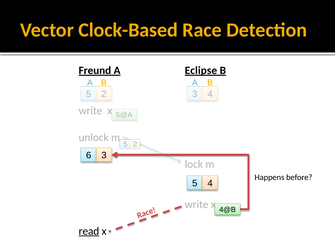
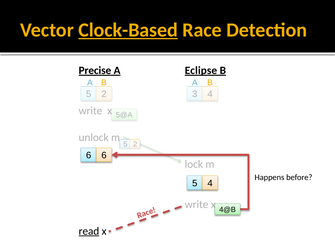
Clock-Based underline: none -> present
Freund: Freund -> Precise
6 3: 3 -> 6
